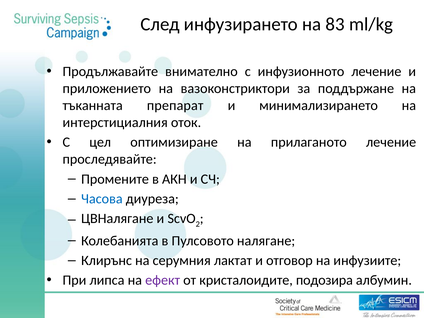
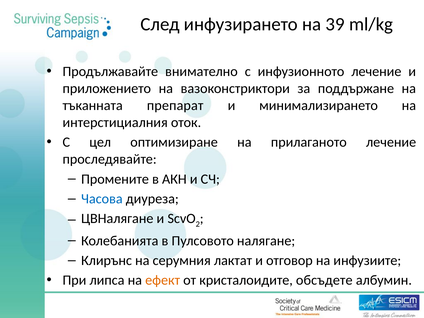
83: 83 -> 39
ефект colour: purple -> orange
подозира: подозира -> обсъдете
